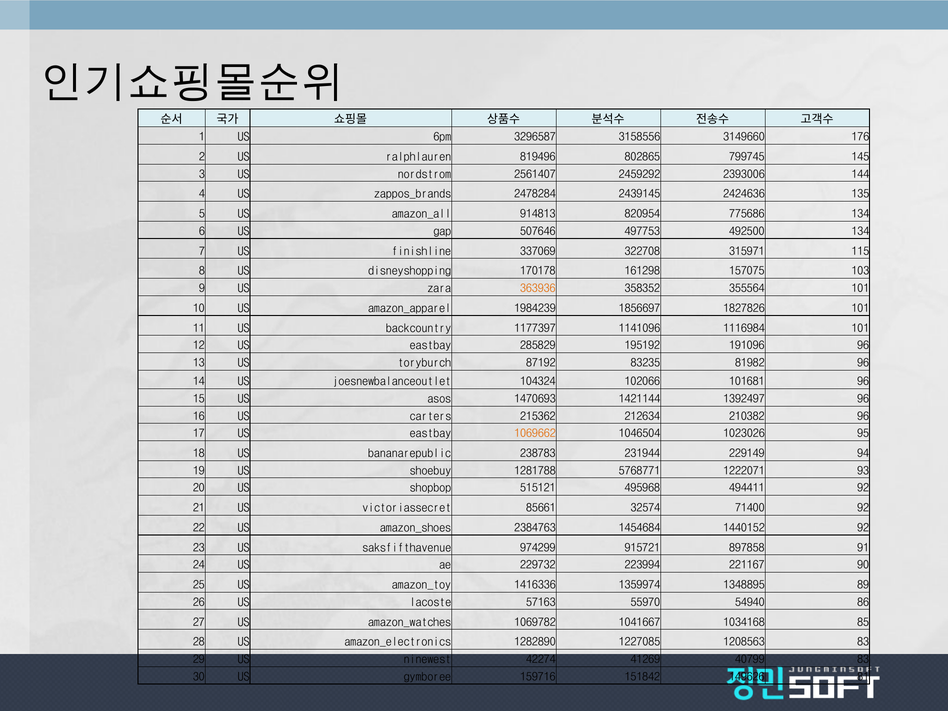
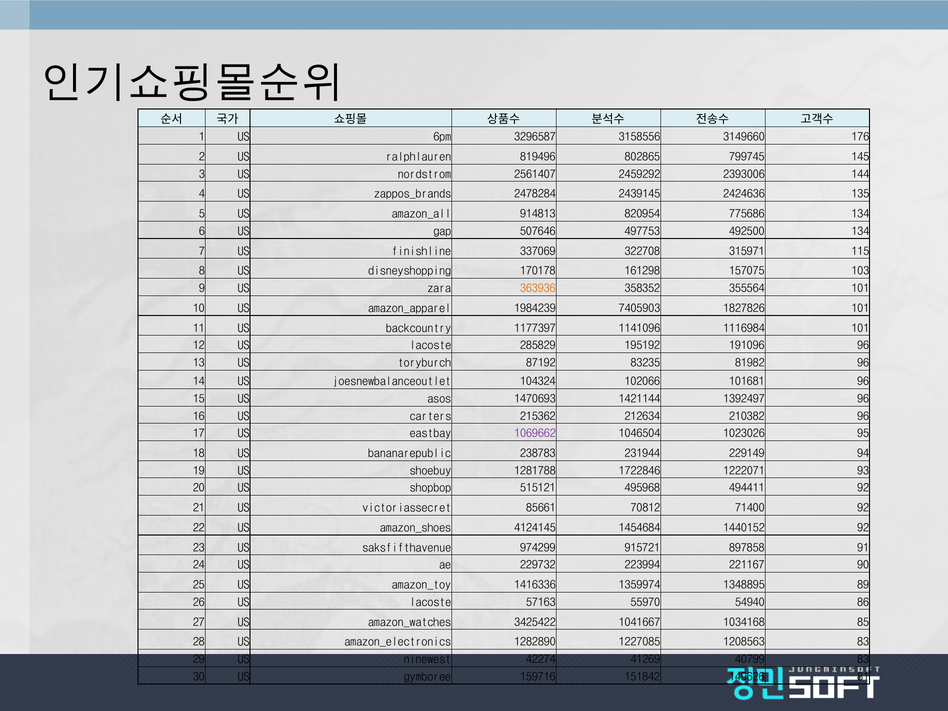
1856697: 1856697 -> 7405903
12 US eastbay: eastbay -> lacoste
1069662 colour: orange -> purple
5768771: 5768771 -> 1722846
32574: 32574 -> 70812
2384763: 2384763 -> 4124145
1069782: 1069782 -> 3425422
